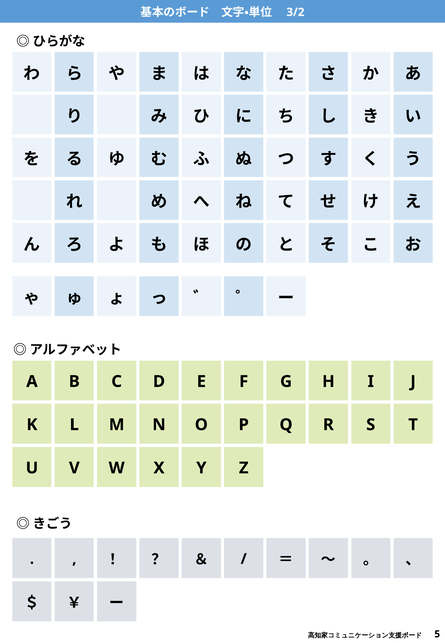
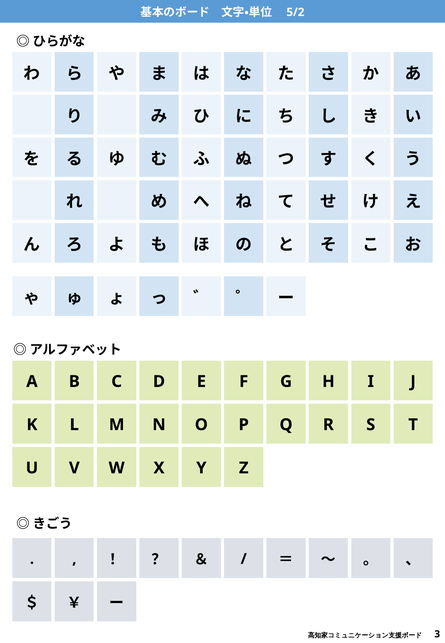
3/2: 3/2 -> 5/2
5: 5 -> 3
